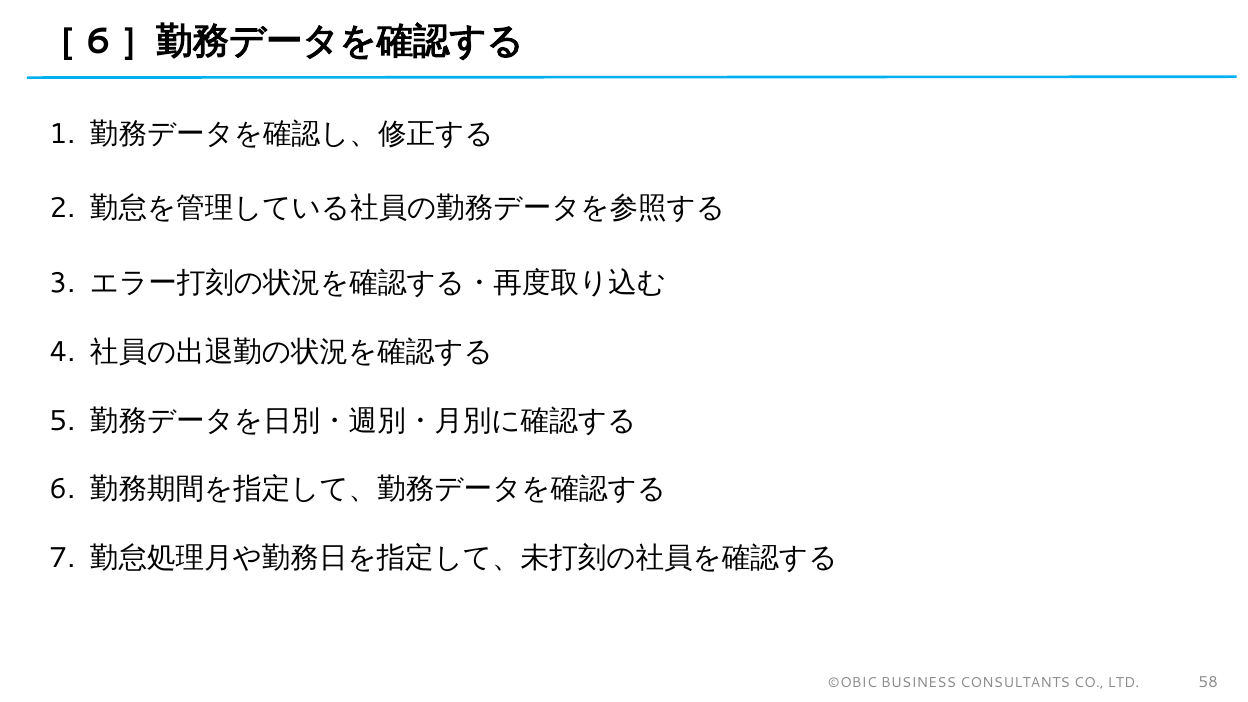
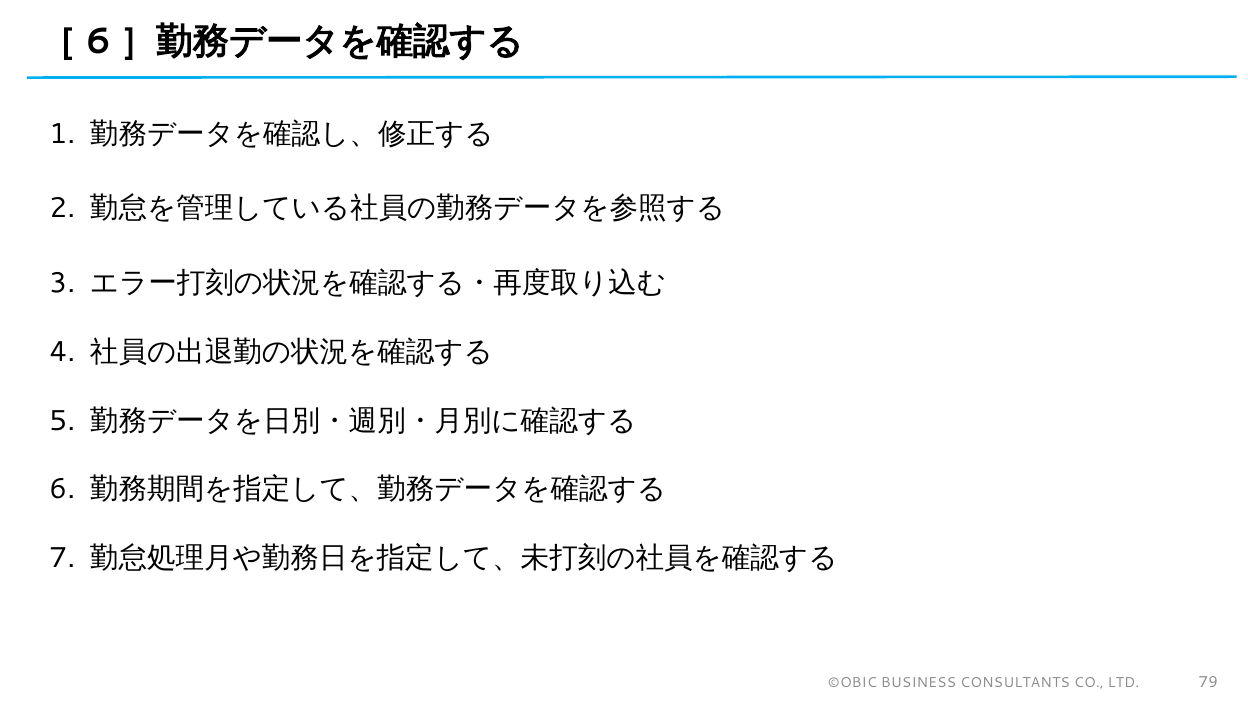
58: 58 -> 79
